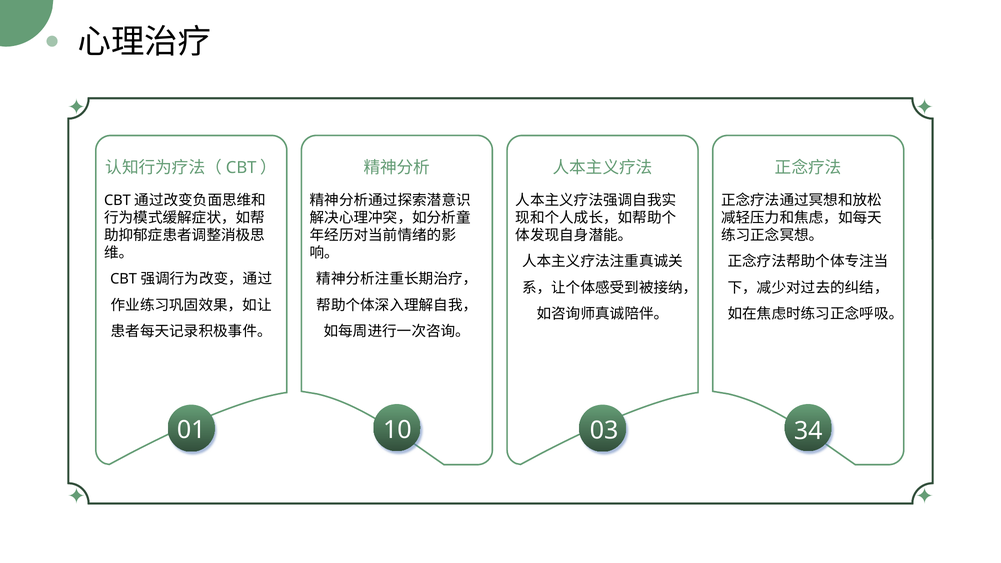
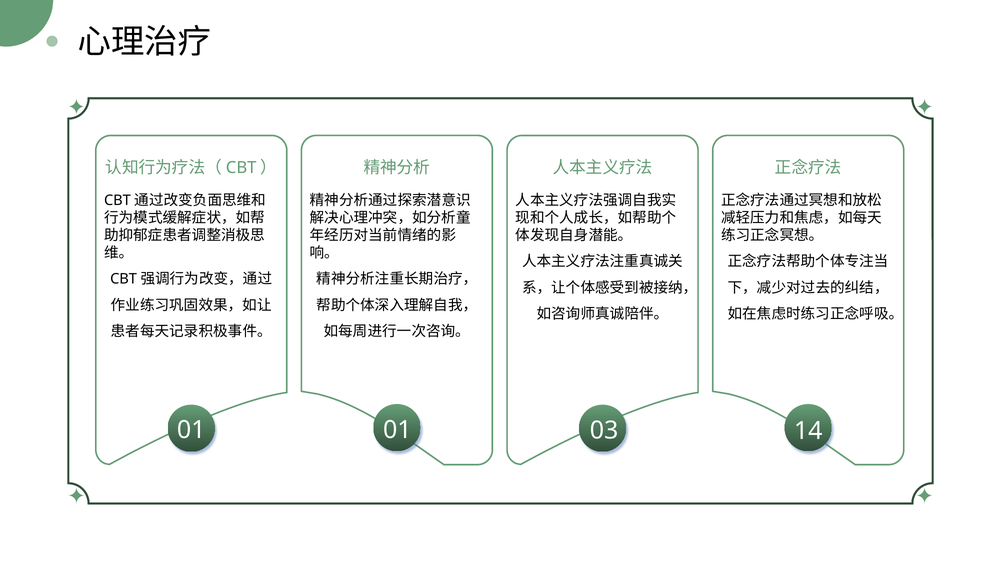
01 10: 10 -> 01
34: 34 -> 14
